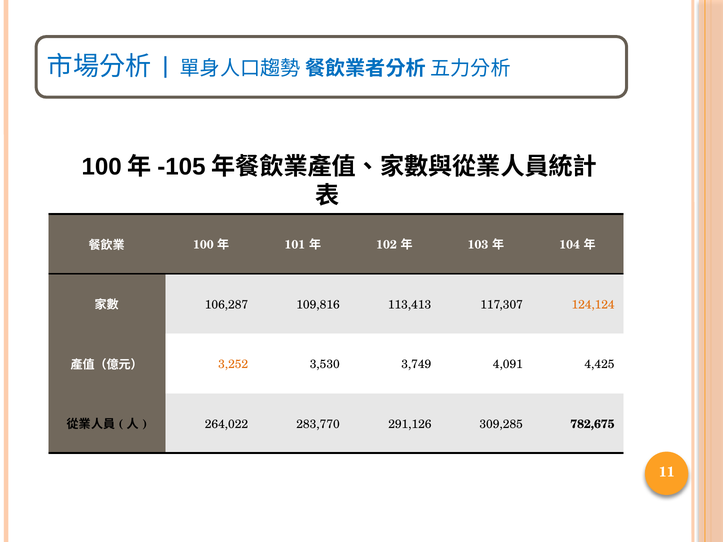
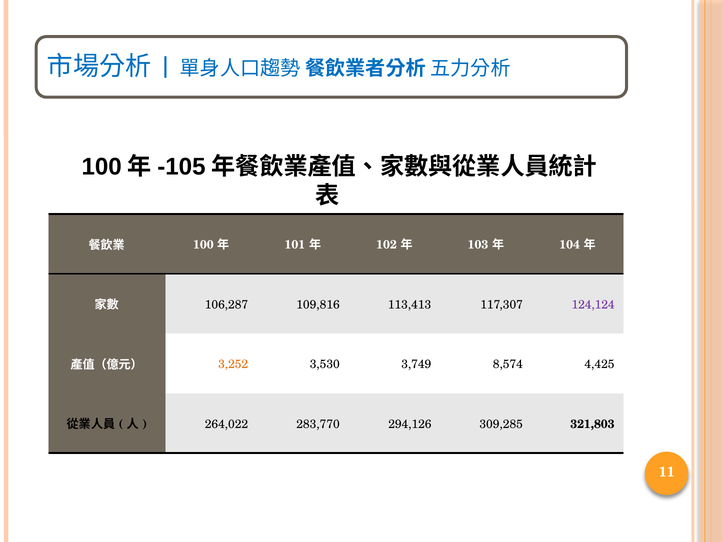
124,124 colour: orange -> purple
4,091: 4,091 -> 8,574
291,126: 291,126 -> 294,126
782,675: 782,675 -> 321,803
